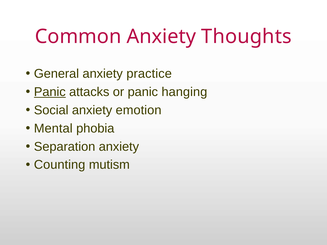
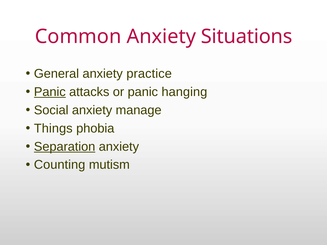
Thoughts: Thoughts -> Situations
emotion: emotion -> manage
Mental: Mental -> Things
Separation underline: none -> present
